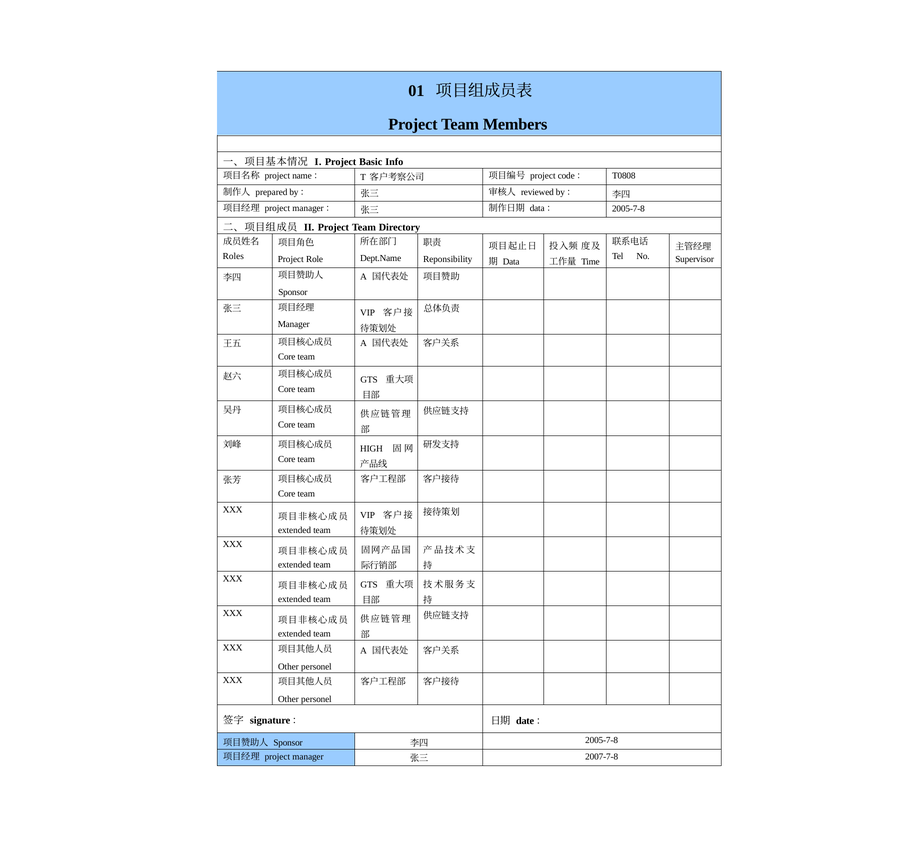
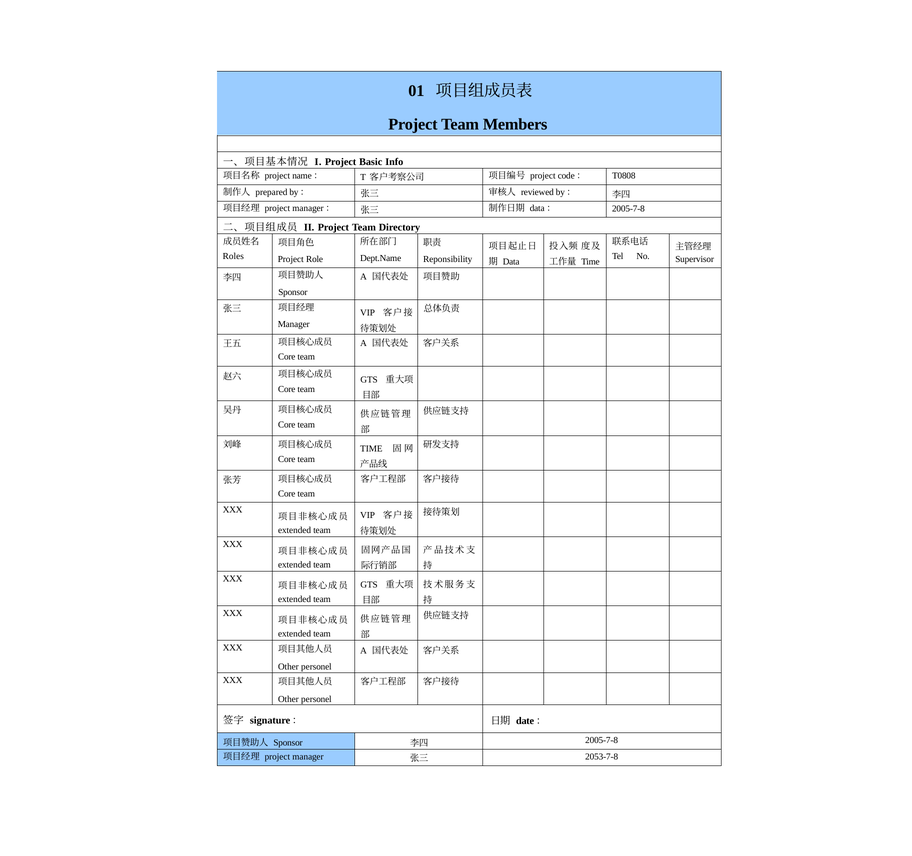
HIGH at (371, 449): HIGH -> TIME
2007-7-8: 2007-7-8 -> 2053-7-8
